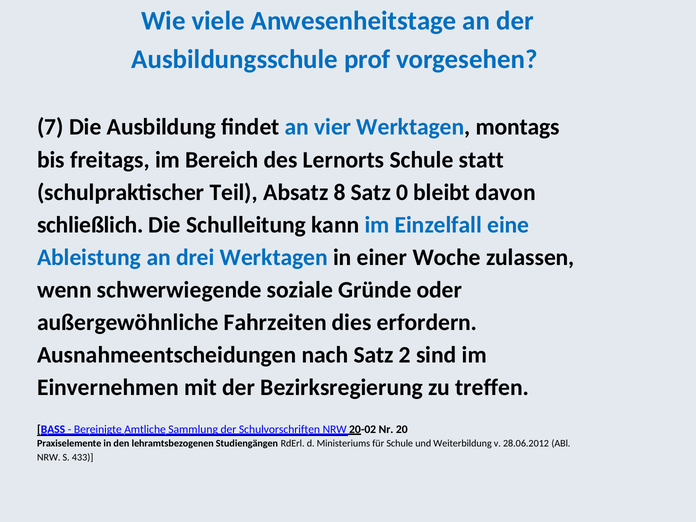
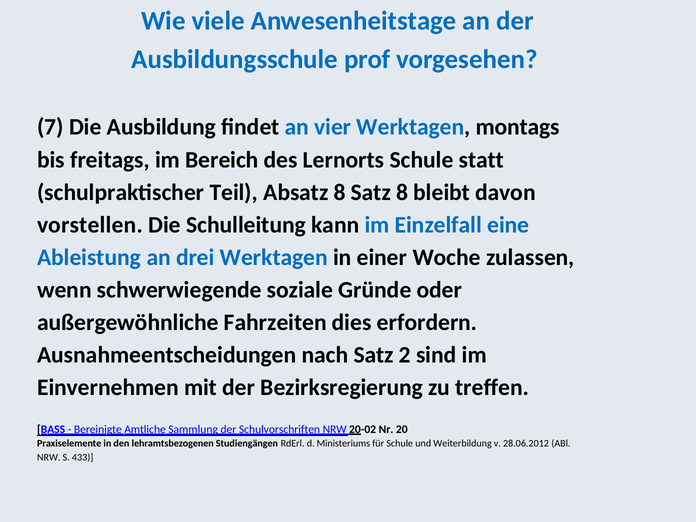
Satz 0: 0 -> 8
schließlich: schließlich -> vorstellen
